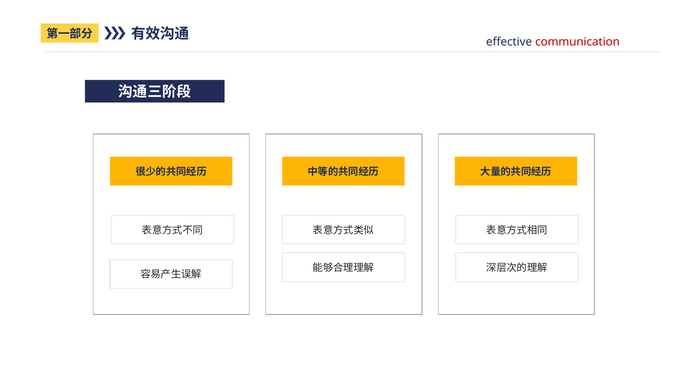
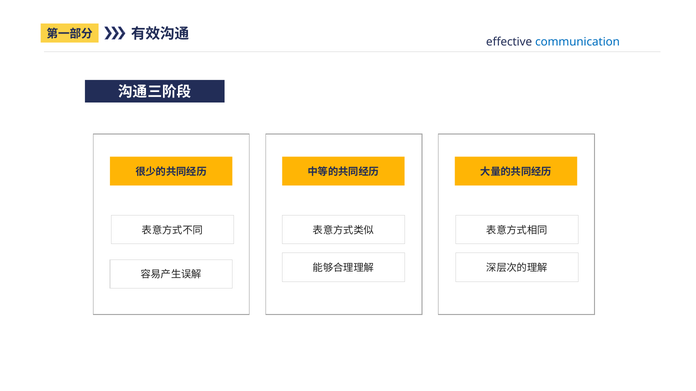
communication colour: red -> blue
